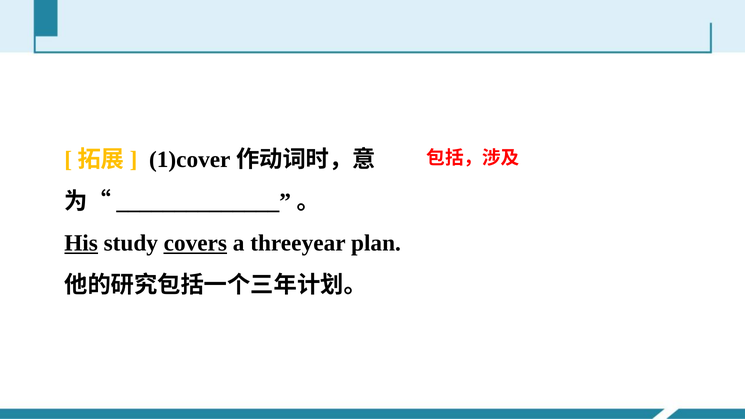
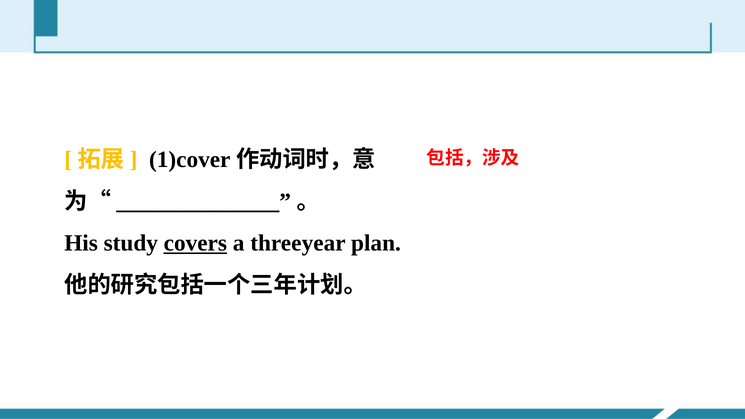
His underline: present -> none
